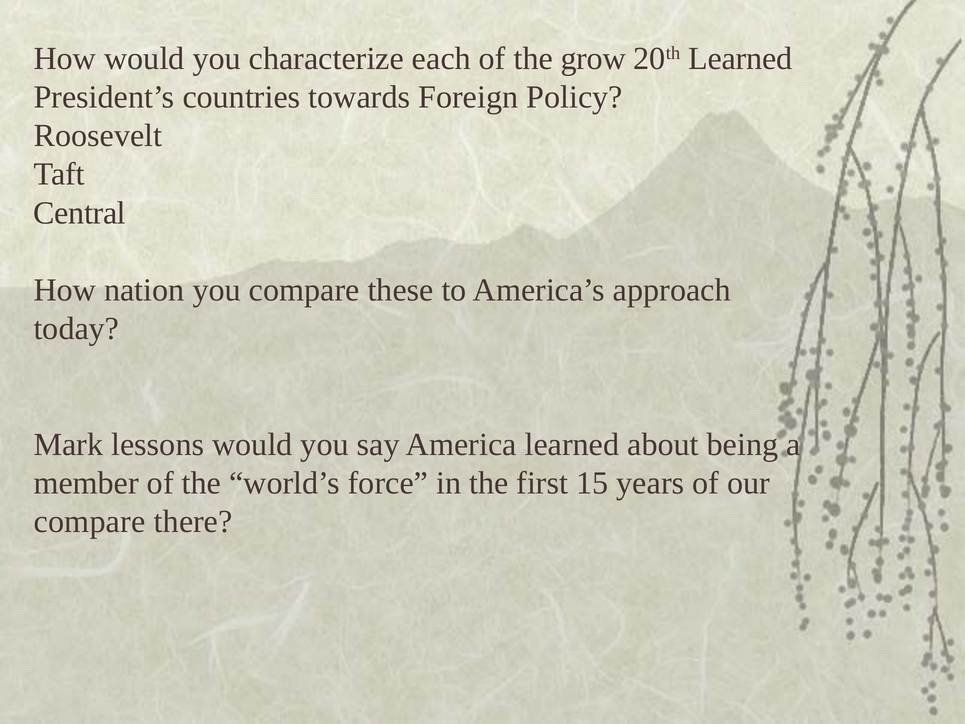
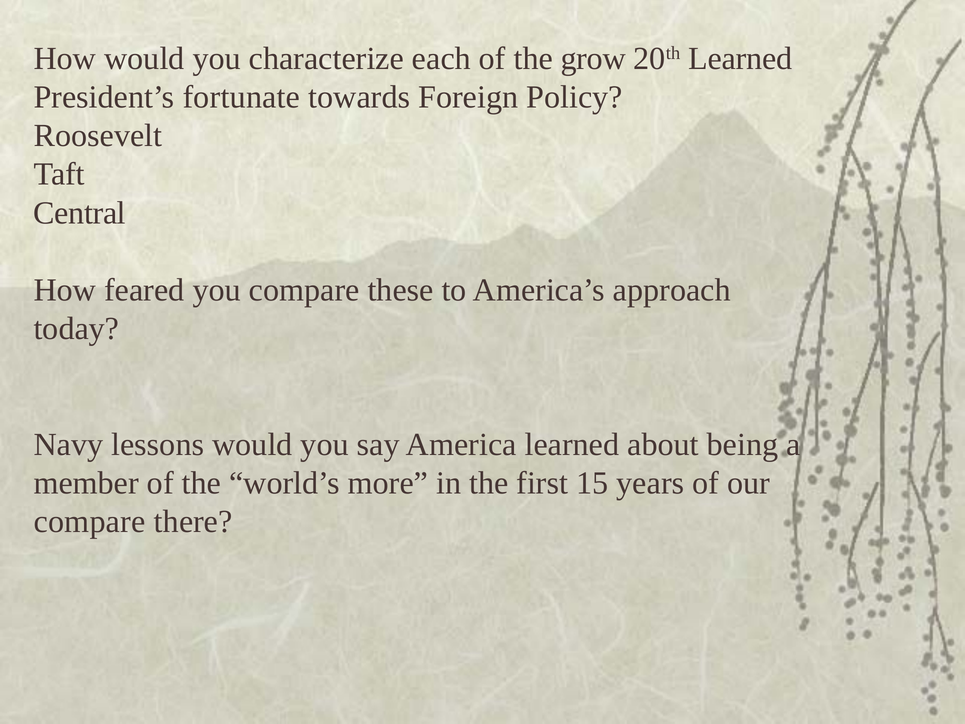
countries: countries -> fortunate
nation: nation -> feared
Mark: Mark -> Navy
force: force -> more
